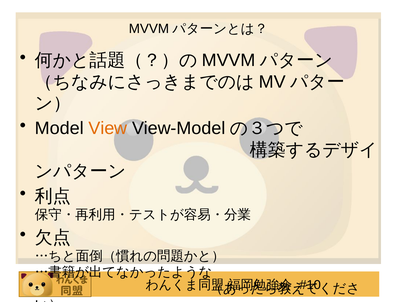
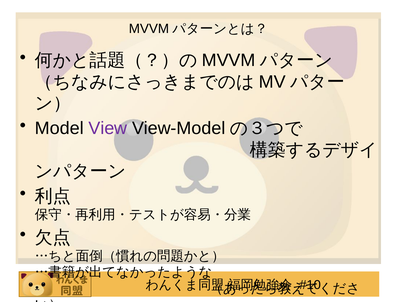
View colour: orange -> purple
